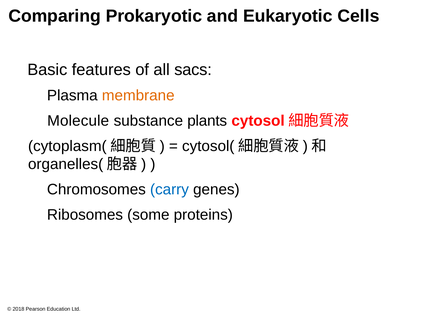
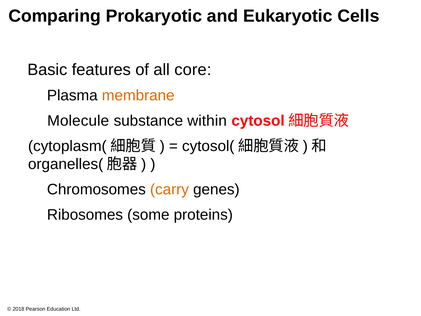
sacs: sacs -> core
plants: plants -> within
carry colour: blue -> orange
